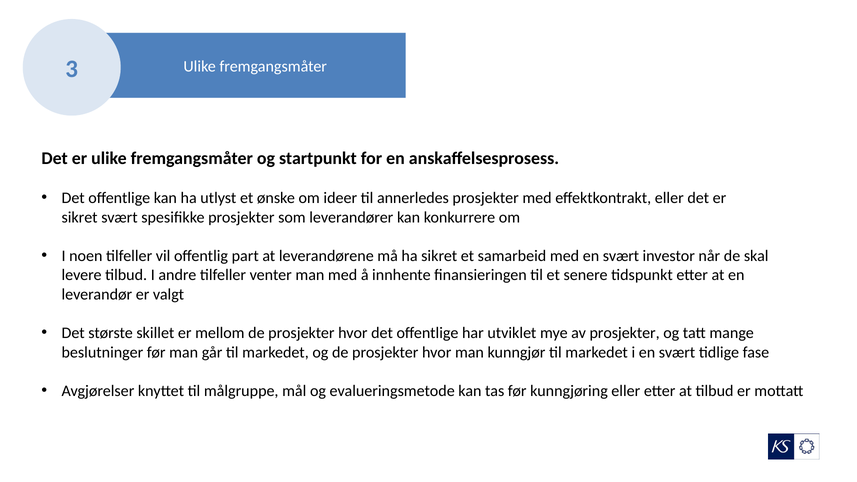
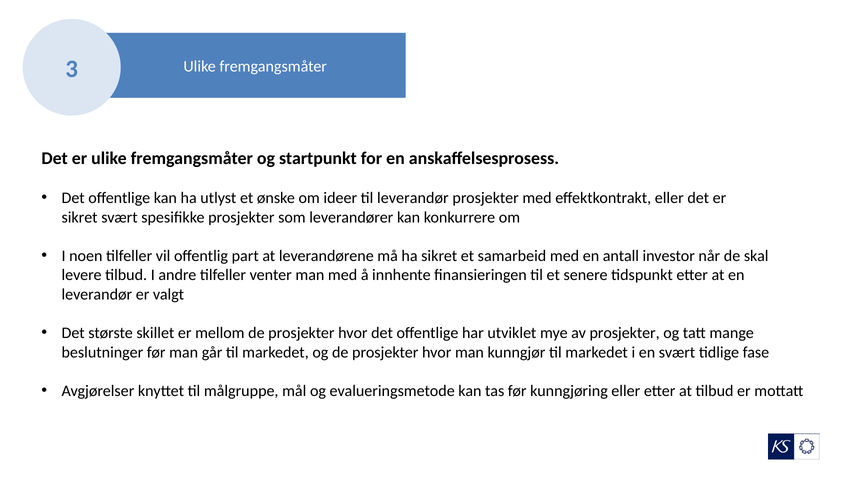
til annerledes: annerledes -> leverandør
med en svært: svært -> antall
